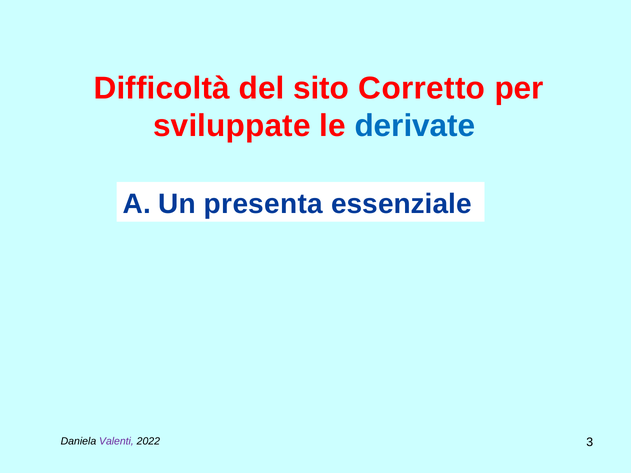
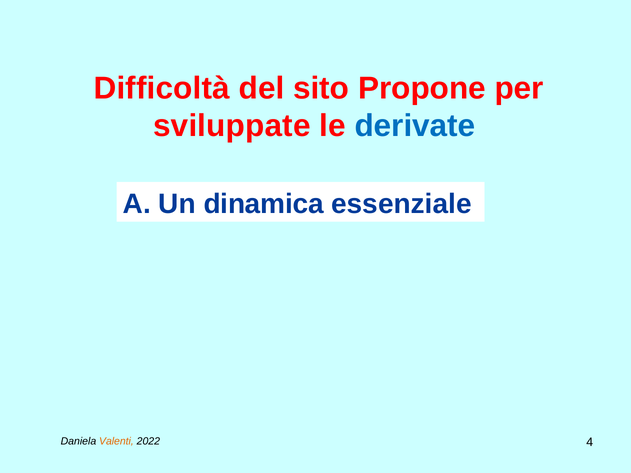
Corretto: Corretto -> Propone
presenta: presenta -> dinamica
Valenti colour: purple -> orange
3: 3 -> 4
